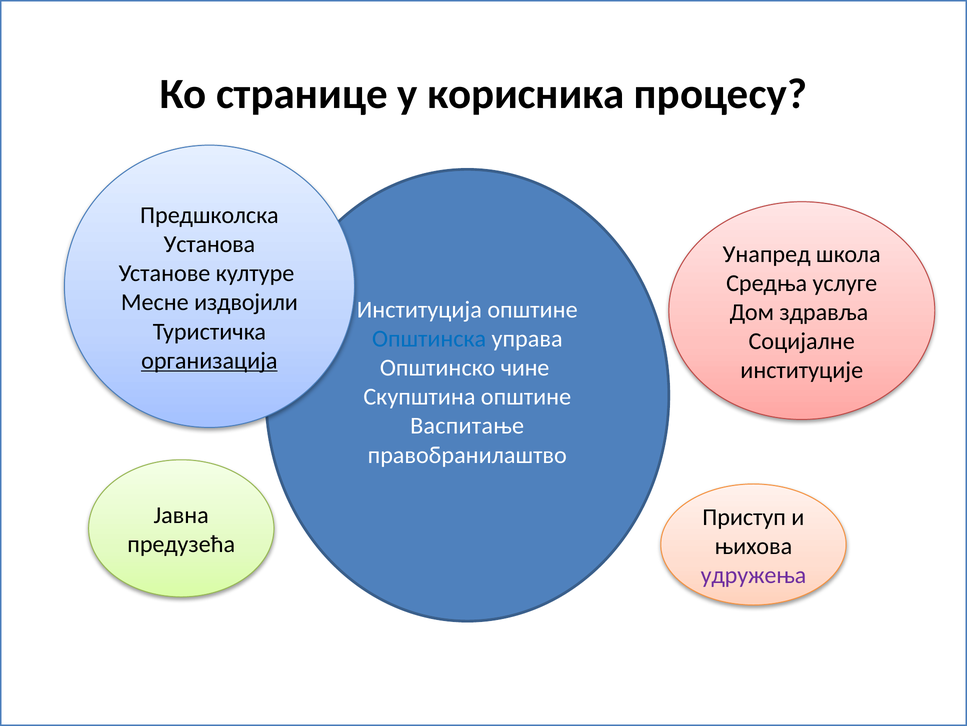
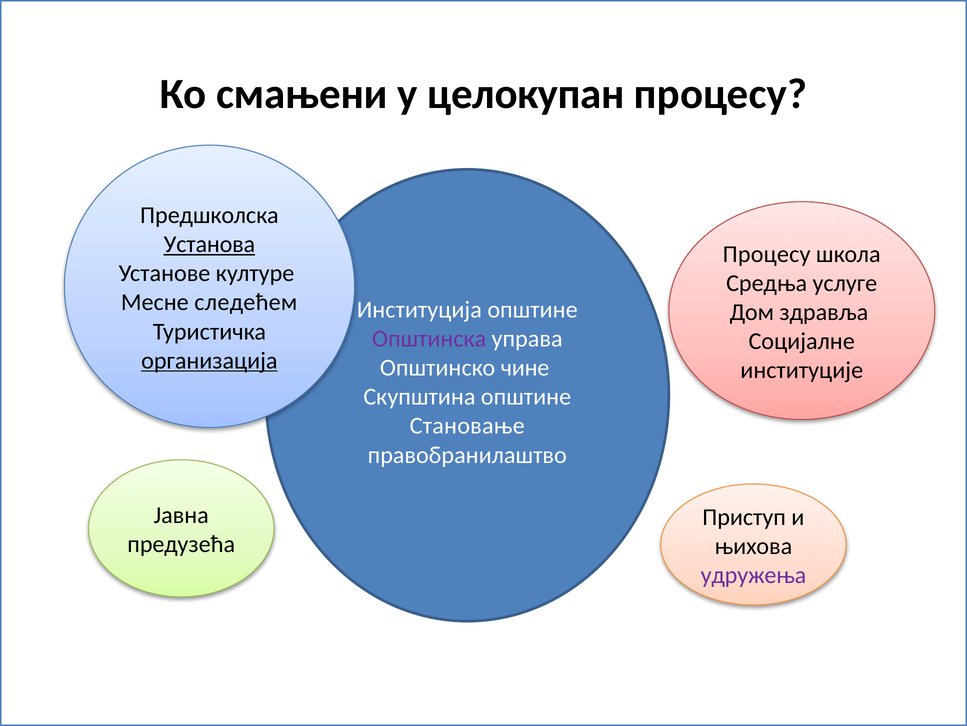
странице: странице -> смањени
корисника: корисника -> целокупан
Установа underline: none -> present
Унапред at (767, 254): Унапред -> Процесу
издвојили: издвојили -> следећем
Општинска colour: blue -> purple
Васпитање: Васпитање -> Становање
